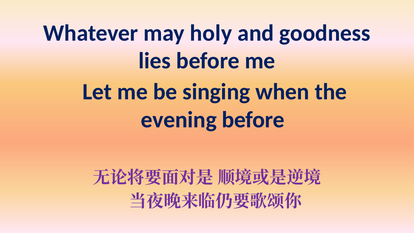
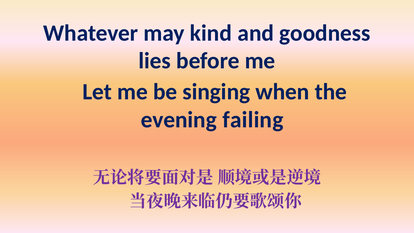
holy: holy -> kind
evening before: before -> failing
